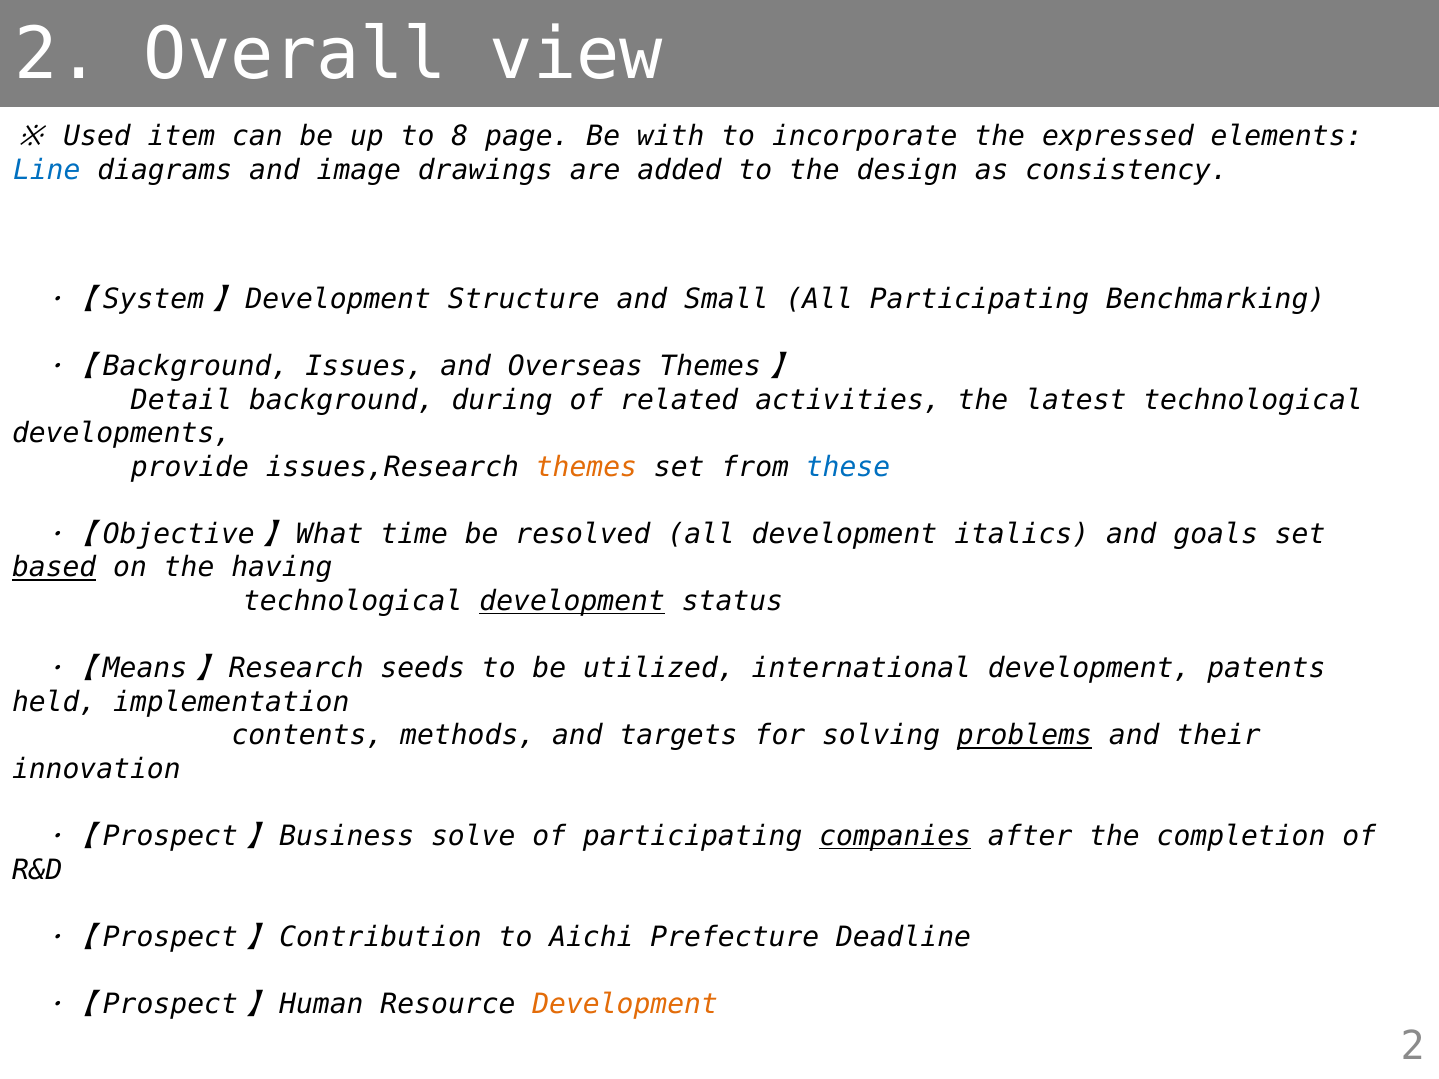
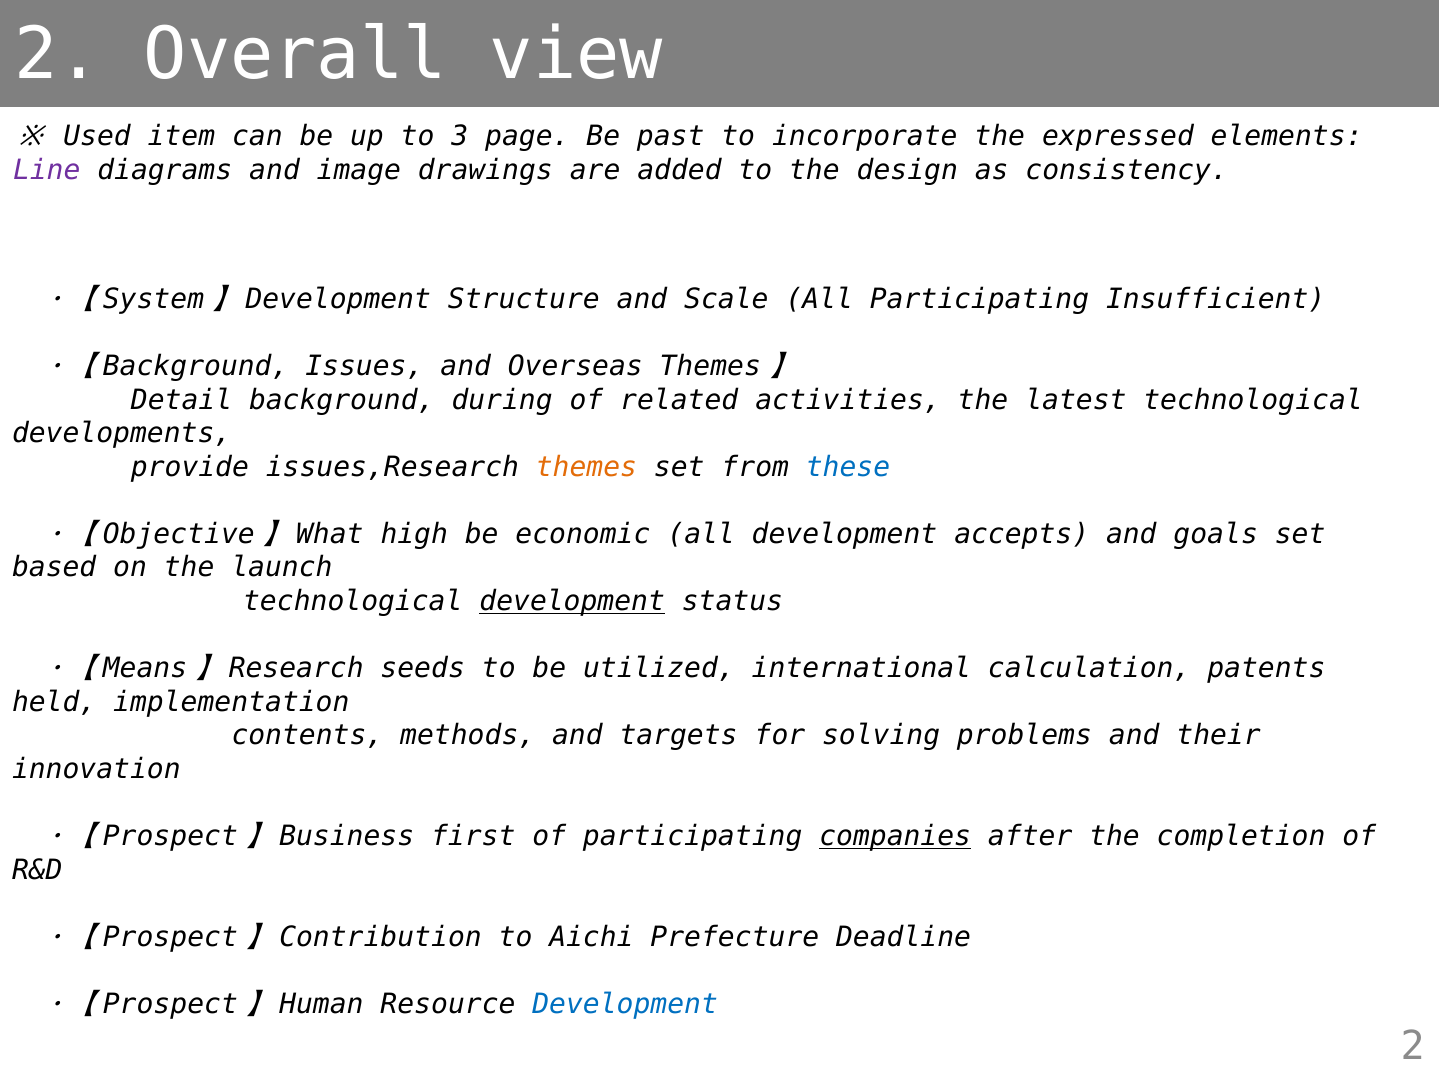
8: 8 -> 3
with: with -> past
Line colour: blue -> purple
Small: Small -> Scale
Benchmarking: Benchmarking -> Insufficient
time: time -> high
resolved: resolved -> economic
italics: italics -> accepts
based underline: present -> none
having: having -> launch
international development: development -> calculation
problems underline: present -> none
solve: solve -> first
Development at (625, 1005) colour: orange -> blue
